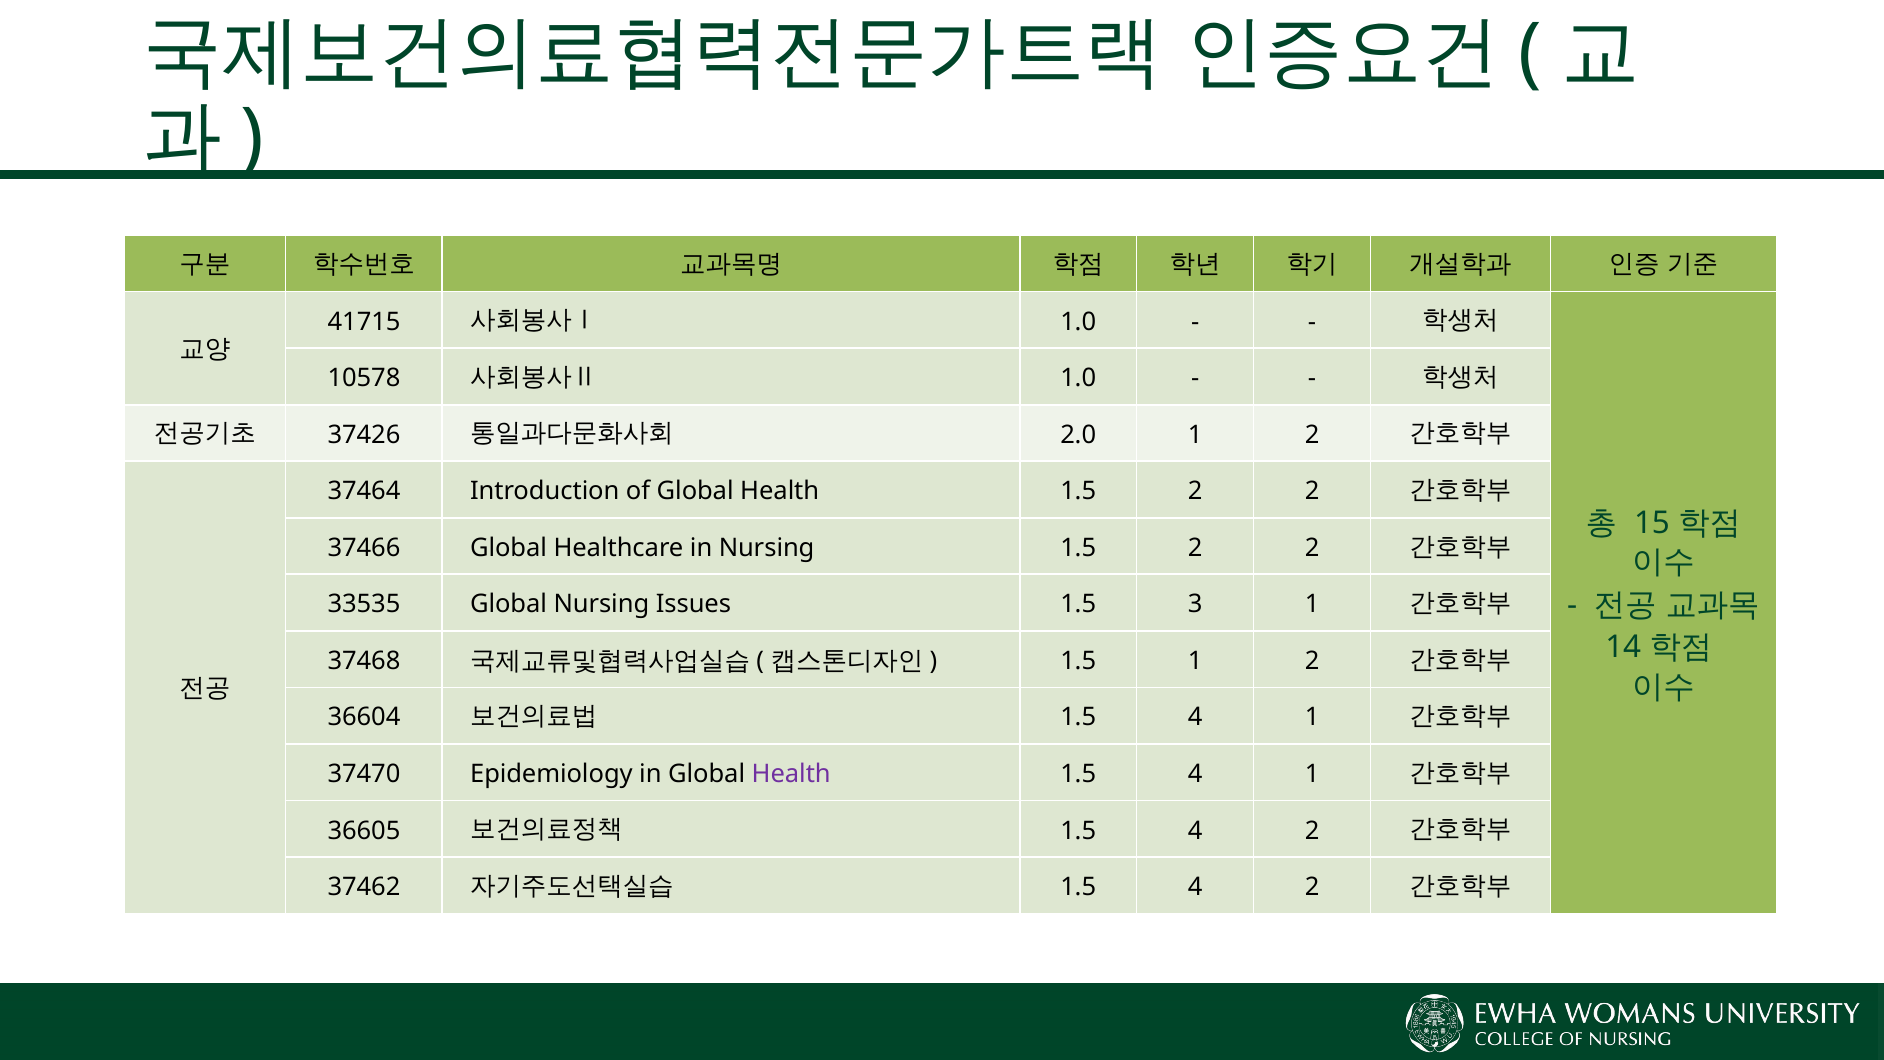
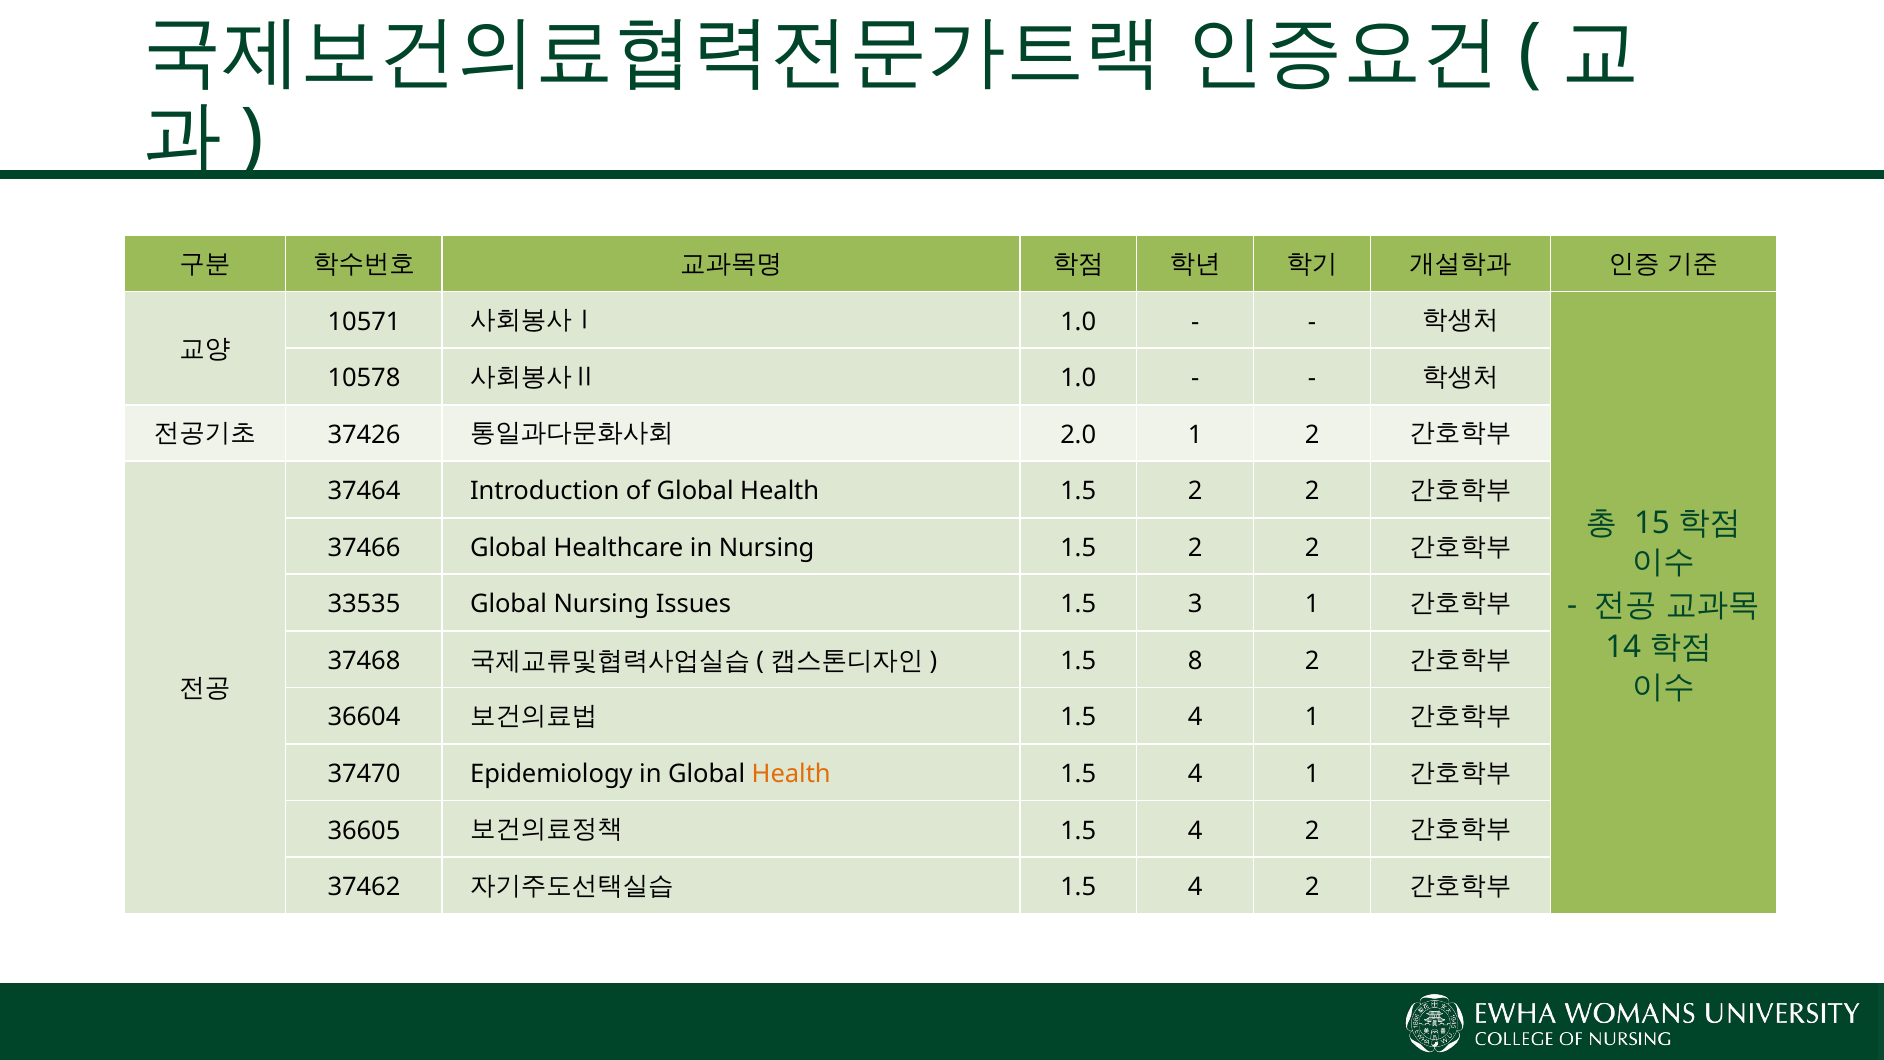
41715: 41715 -> 10571
1.5 1: 1 -> 8
Health at (791, 774) colour: purple -> orange
